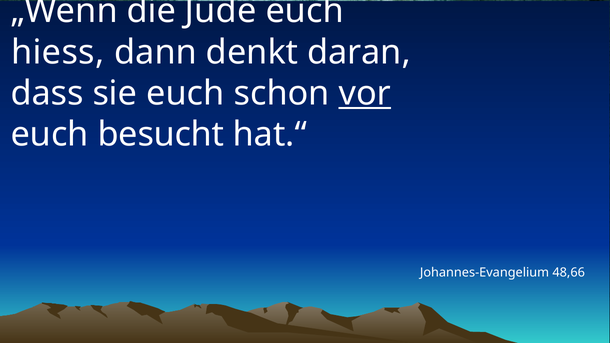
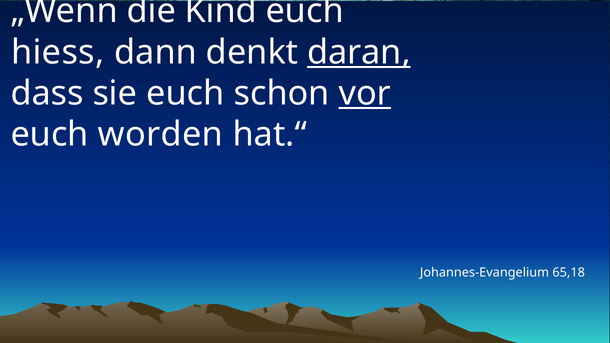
Jude: Jude -> Kind
daran underline: none -> present
besucht: besucht -> worden
48,66: 48,66 -> 65,18
